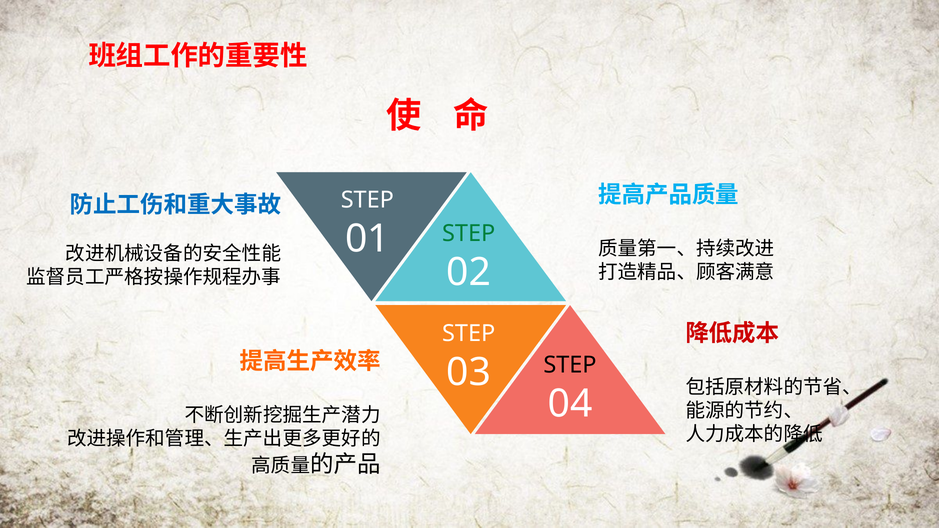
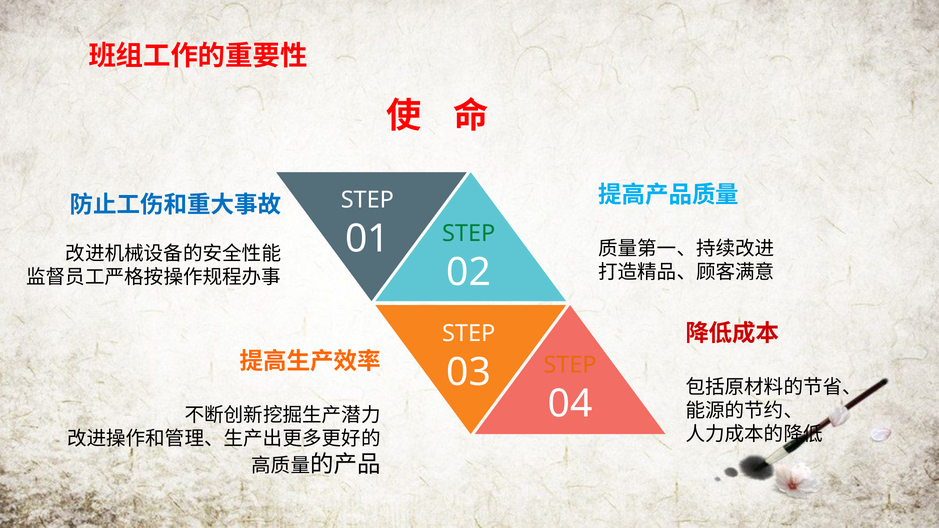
STEP at (570, 365) colour: black -> orange
